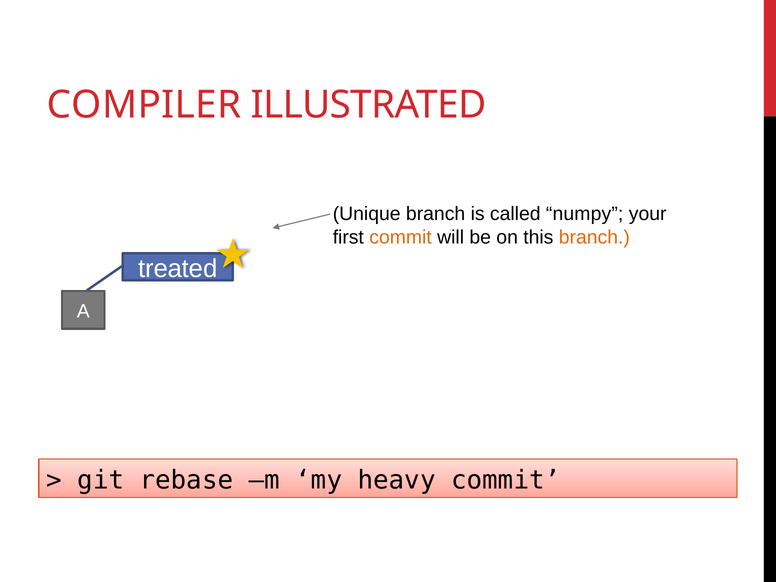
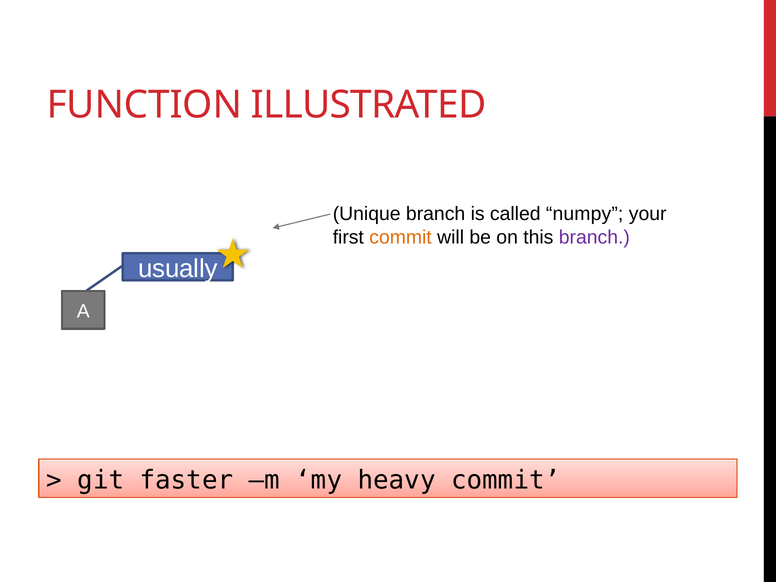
COMPILER: COMPILER -> FUNCTION
branch at (594, 237) colour: orange -> purple
treated: treated -> usually
rebase: rebase -> faster
